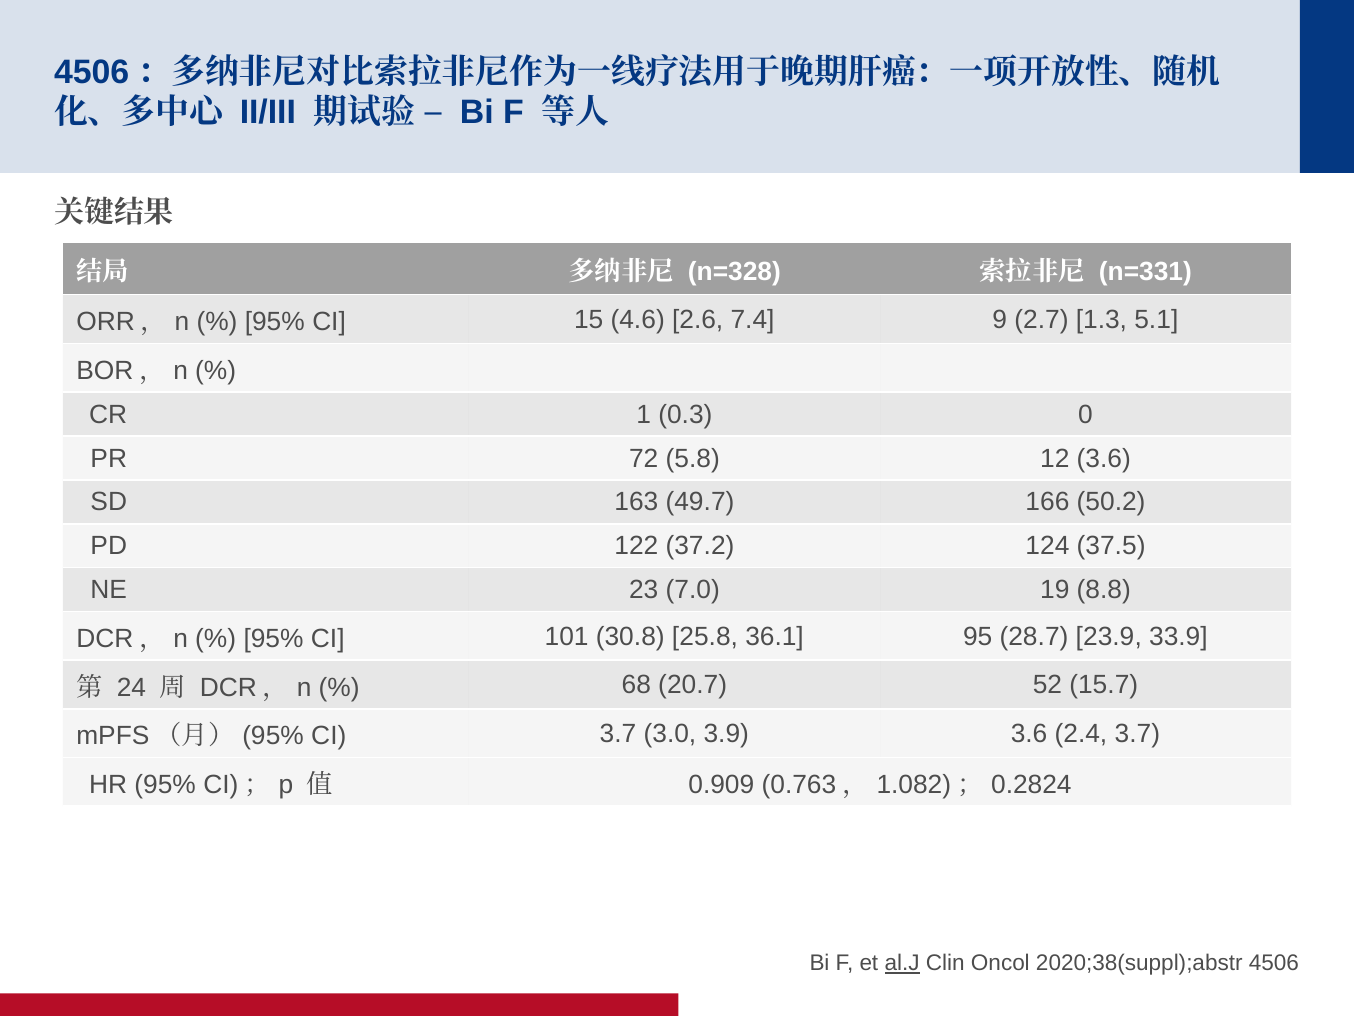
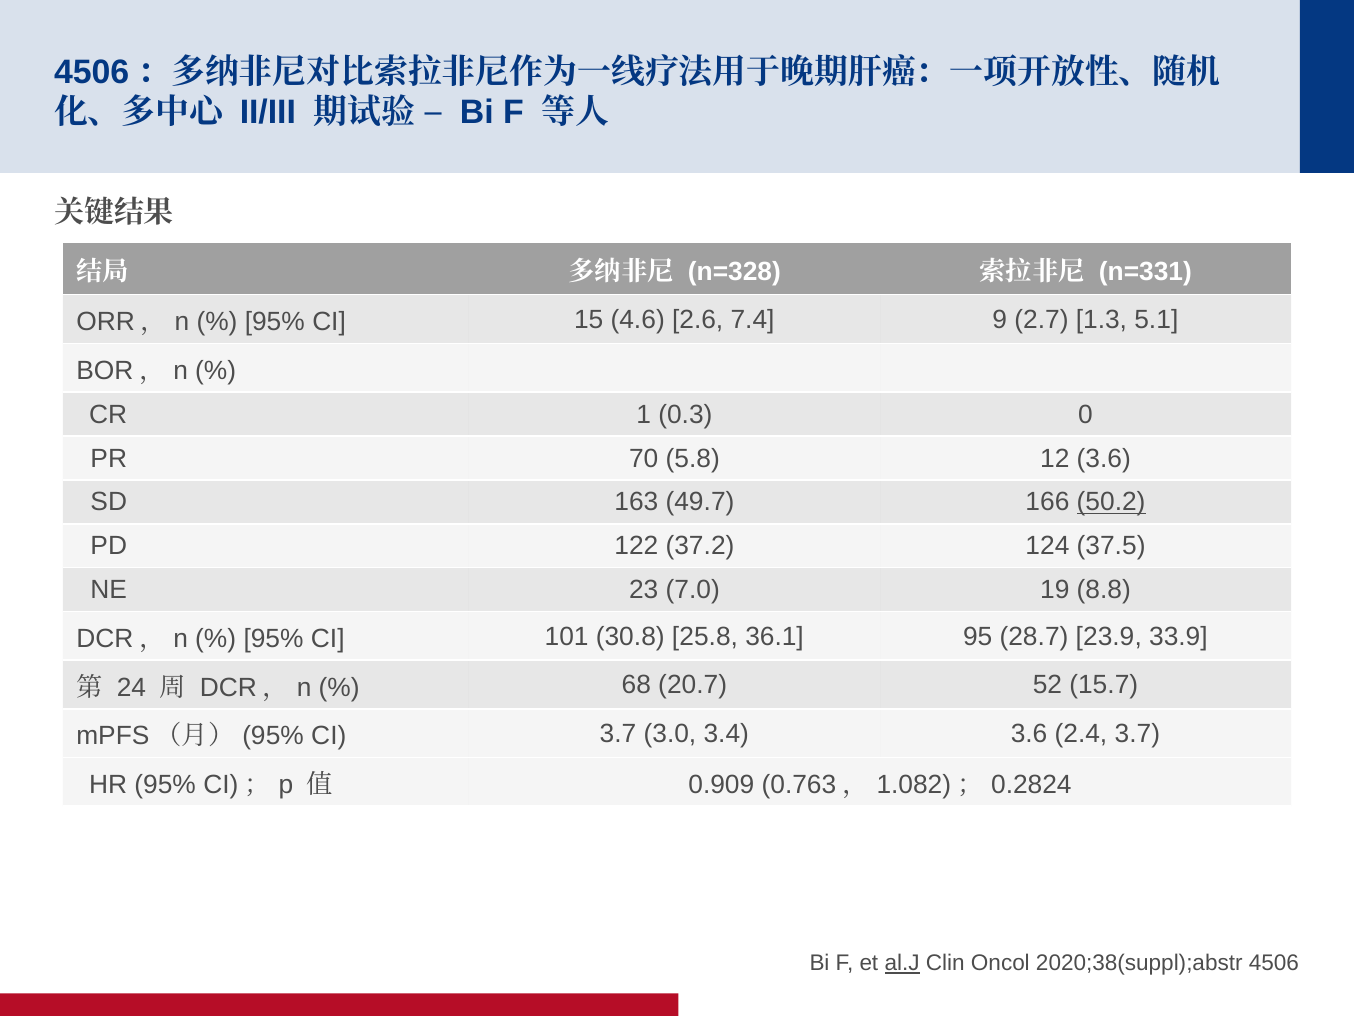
72: 72 -> 70
50.2 underline: none -> present
3.9: 3.9 -> 3.4
